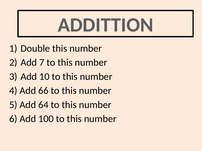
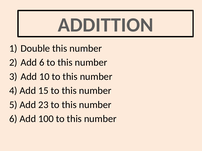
Add 7: 7 -> 6
66: 66 -> 15
64: 64 -> 23
